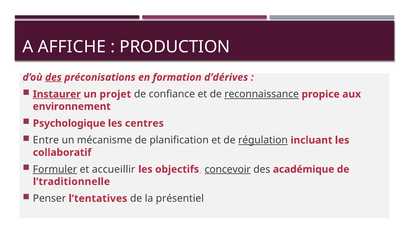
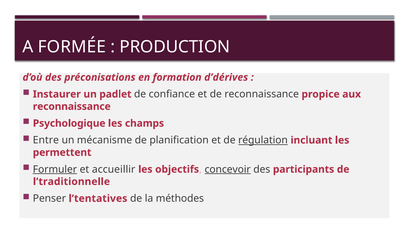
AFFICHE: AFFICHE -> FORMÉE
des at (53, 77) underline: present -> none
Instaurer underline: present -> none
projet: projet -> padlet
reconnaissance at (262, 94) underline: present -> none
environnement at (72, 106): environnement -> reconnaissance
centres: centres -> champs
collaboratif: collaboratif -> permettent
académique: académique -> participants
présentiel: présentiel -> méthodes
